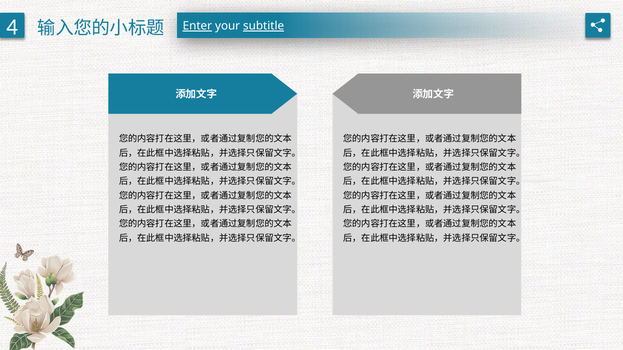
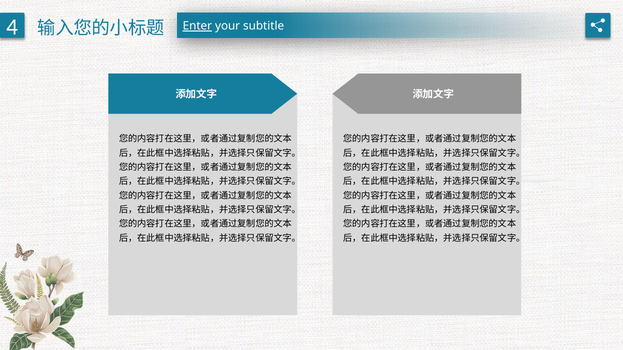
subtitle underline: present -> none
